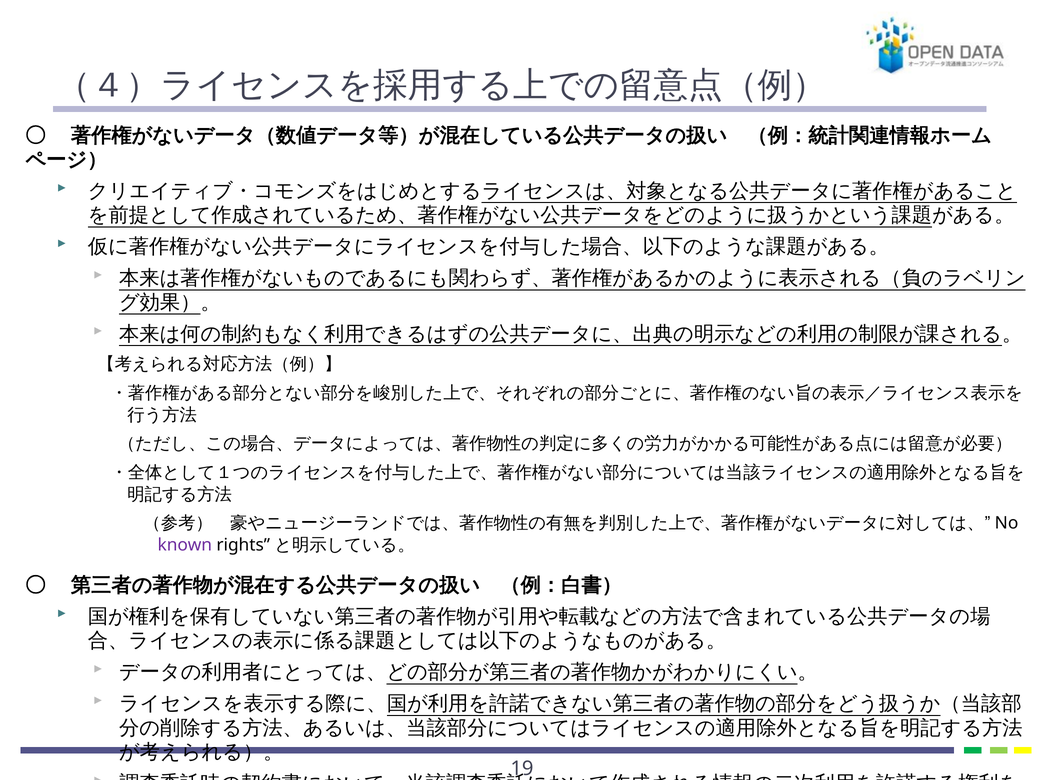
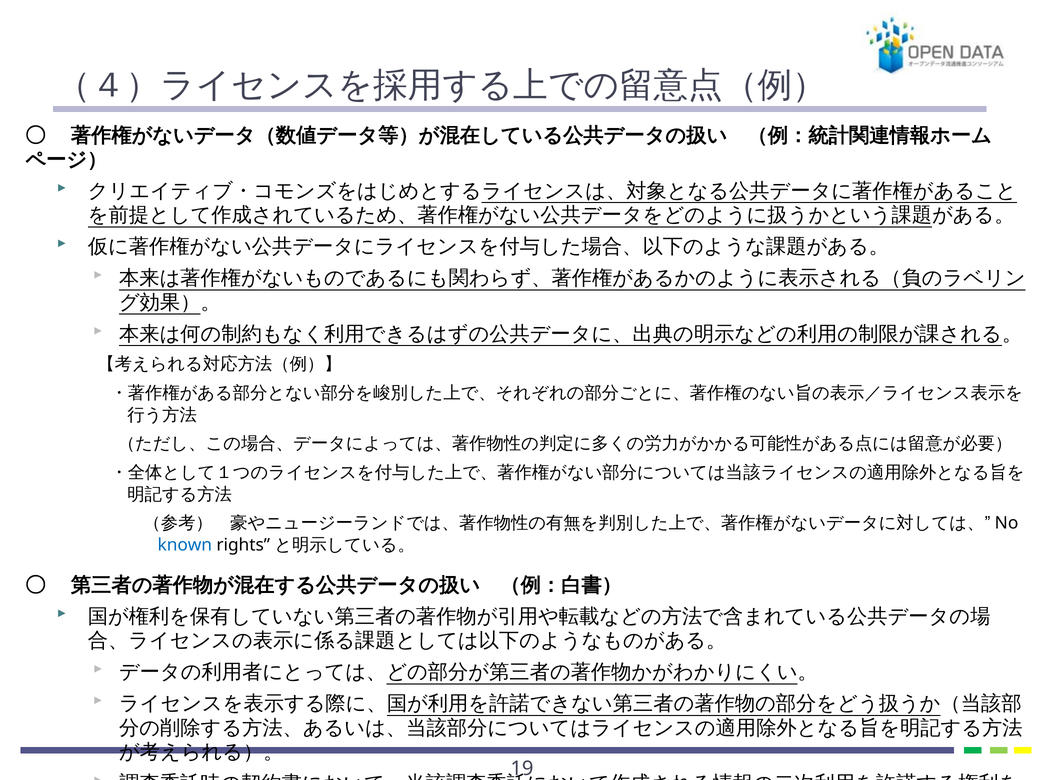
known colour: purple -> blue
